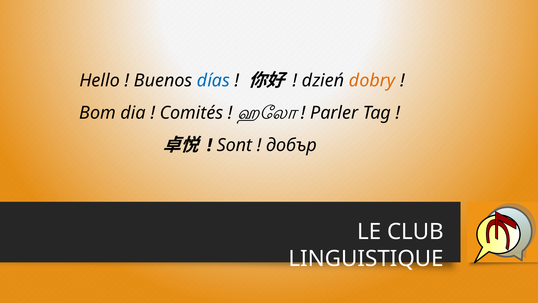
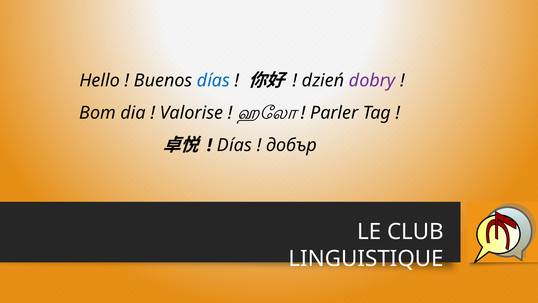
dobry colour: orange -> purple
Comités: Comités -> Valorise
Sont at (235, 145): Sont -> Días
